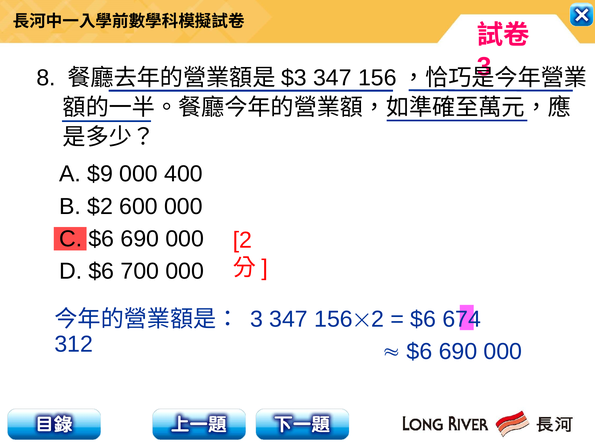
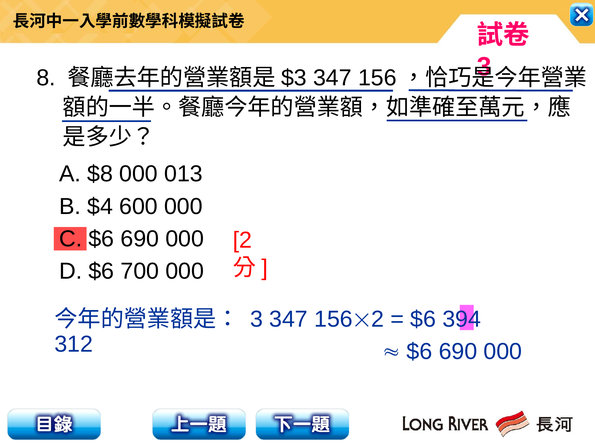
$9: $9 -> $8
400: 400 -> 013
$2: $2 -> $4
674: 674 -> 394
